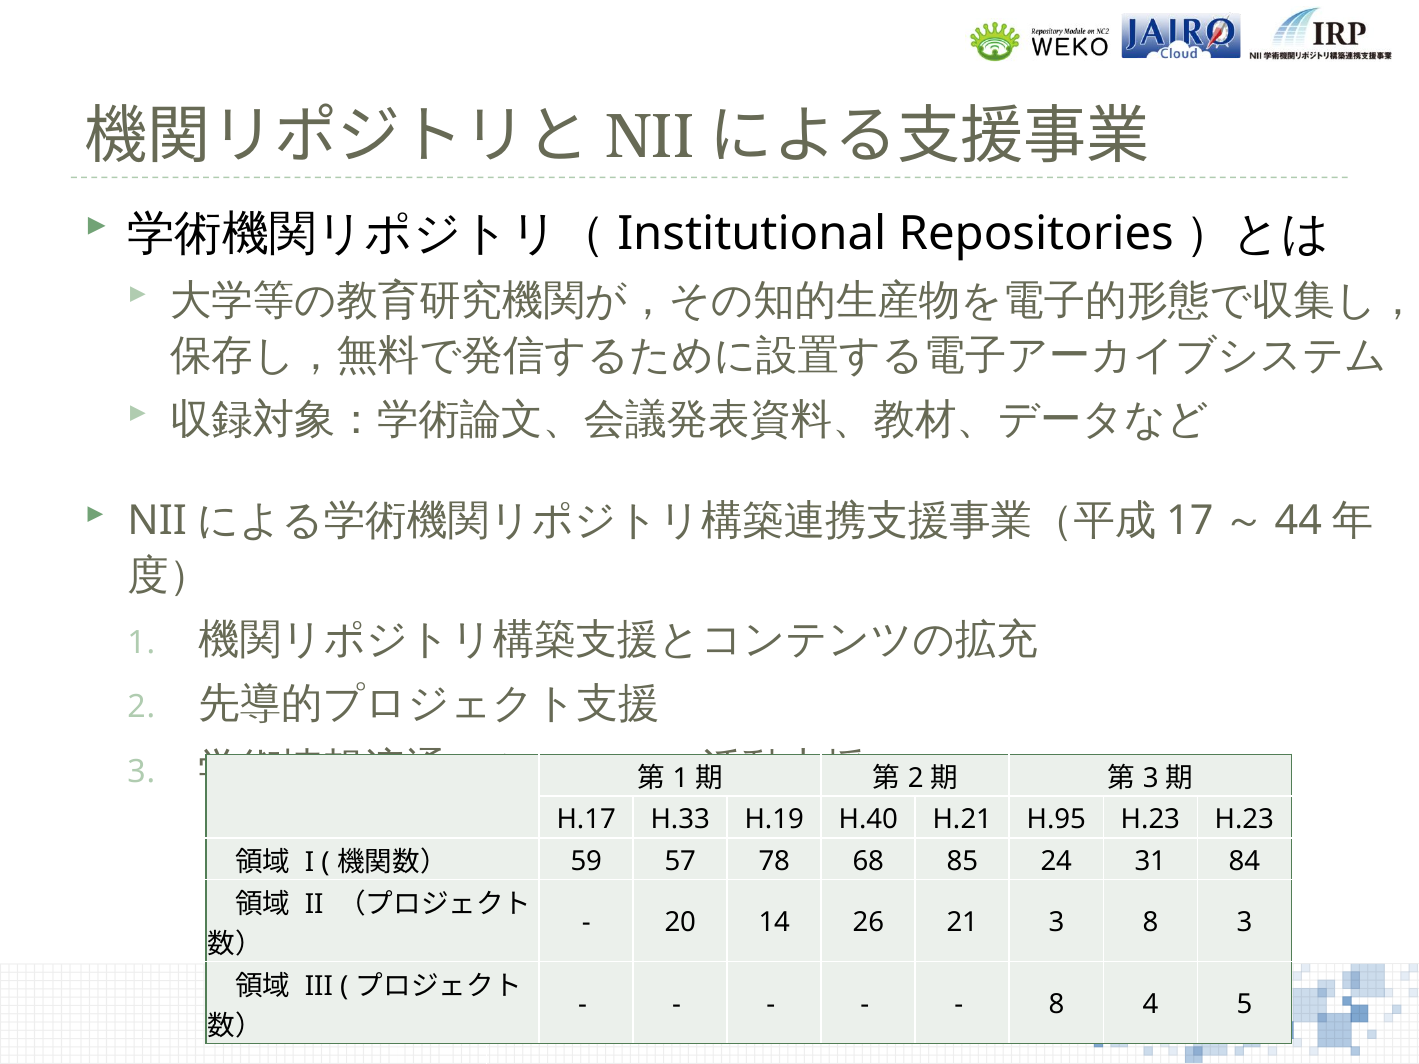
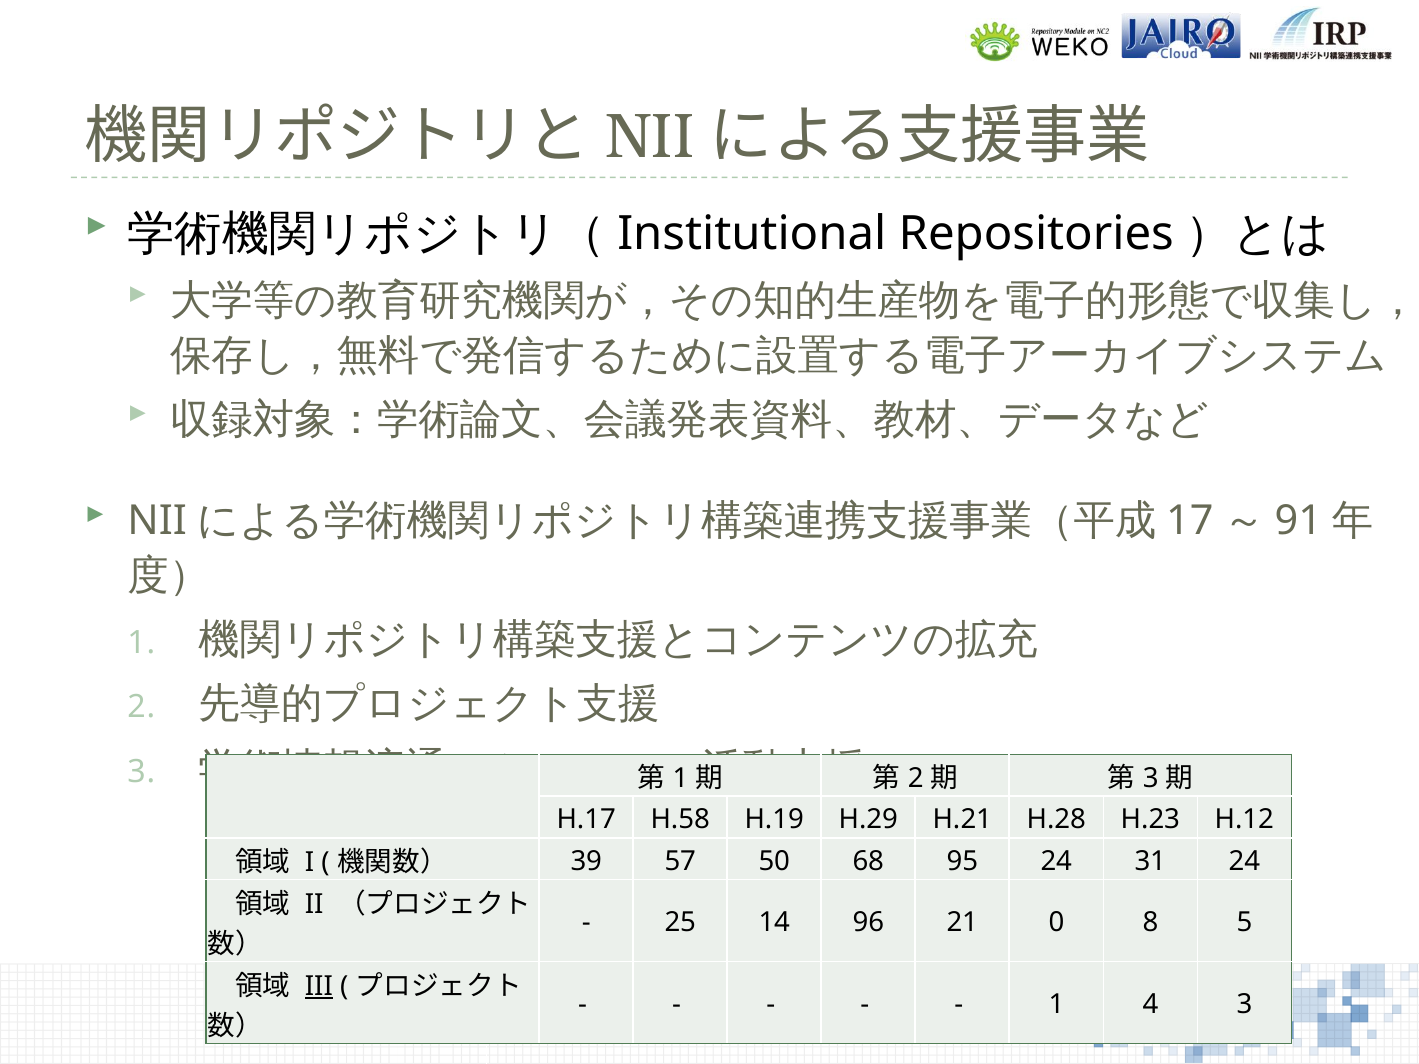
44: 44 -> 91
H.33: H.33 -> H.58
H.40: H.40 -> H.29
H.95: H.95 -> H.28
H.23 H.23: H.23 -> H.12
59: 59 -> 39
78: 78 -> 50
85: 85 -> 95
31 84: 84 -> 24
20: 20 -> 25
26: 26 -> 96
21 3: 3 -> 0
8 3: 3 -> 5
III underline: none -> present
8 at (1056, 1005): 8 -> 1
4 5: 5 -> 3
